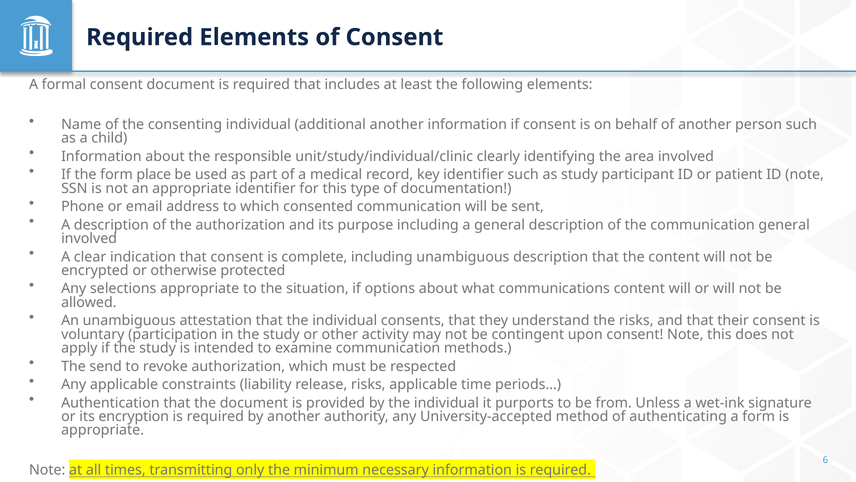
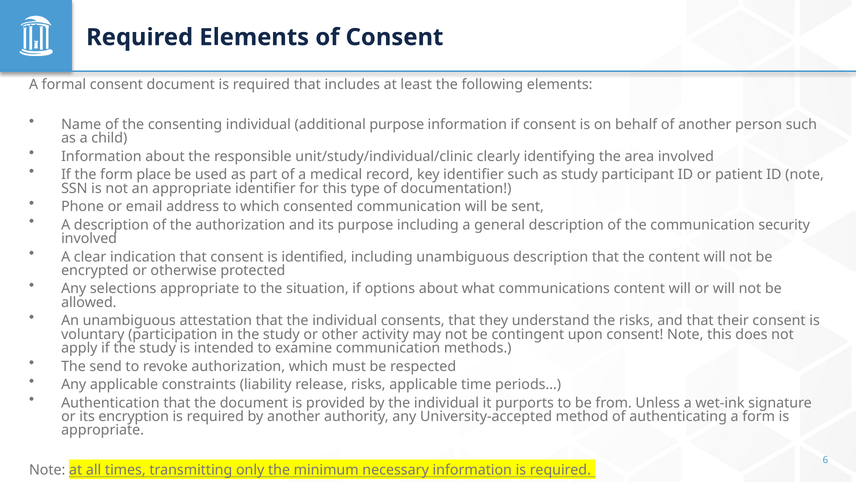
additional another: another -> purpose
communication general: general -> security
complete: complete -> identified
